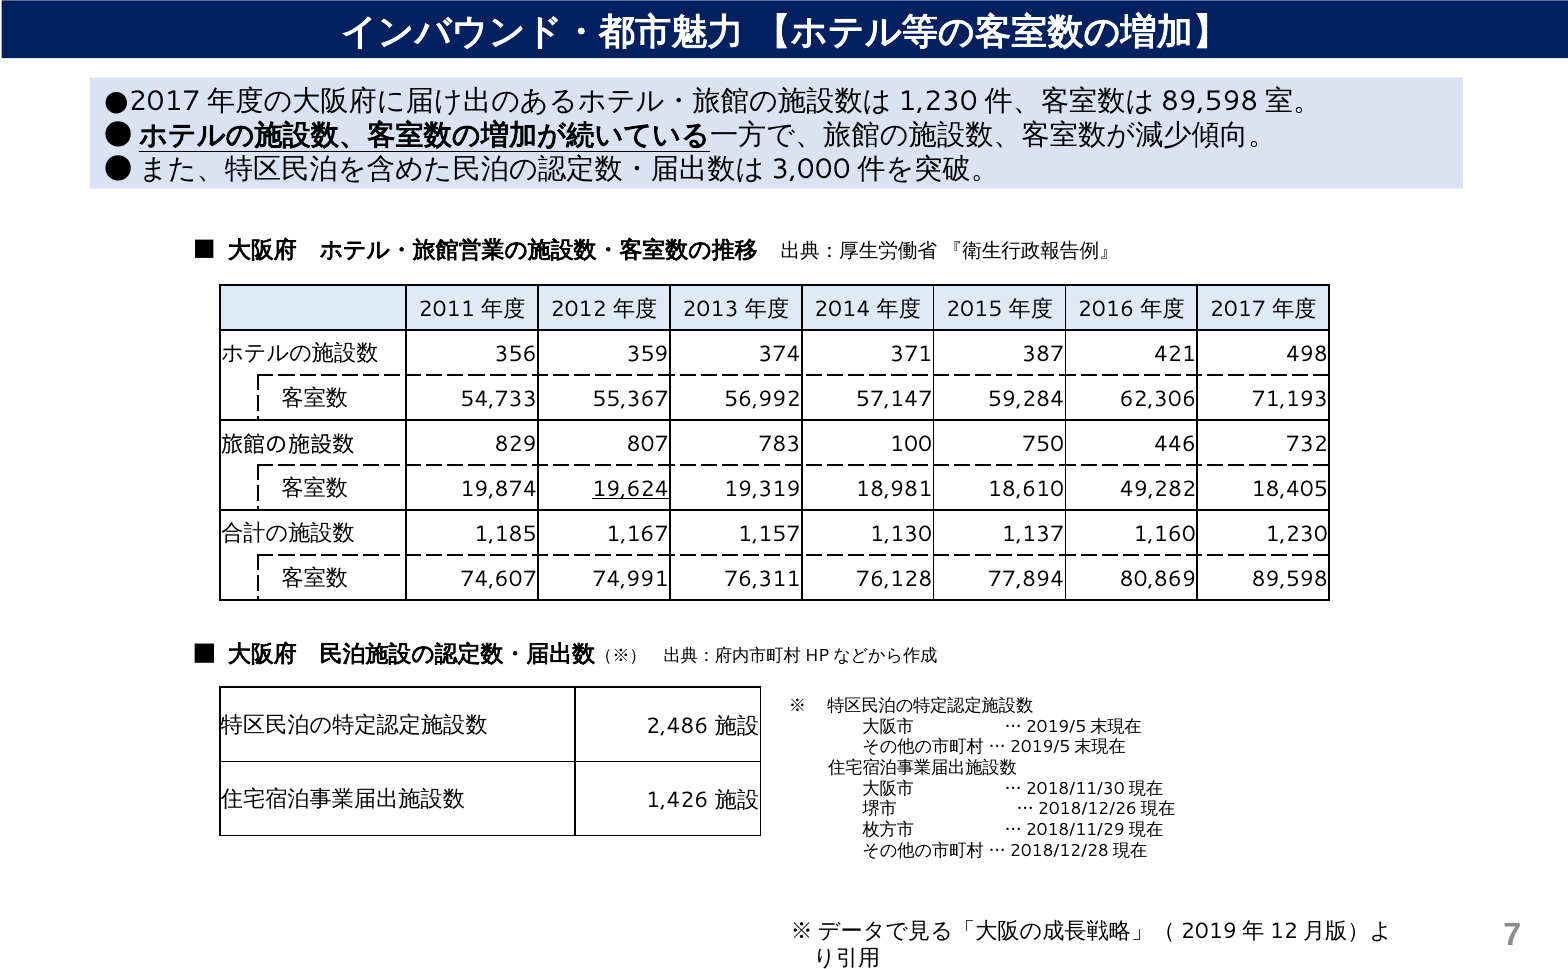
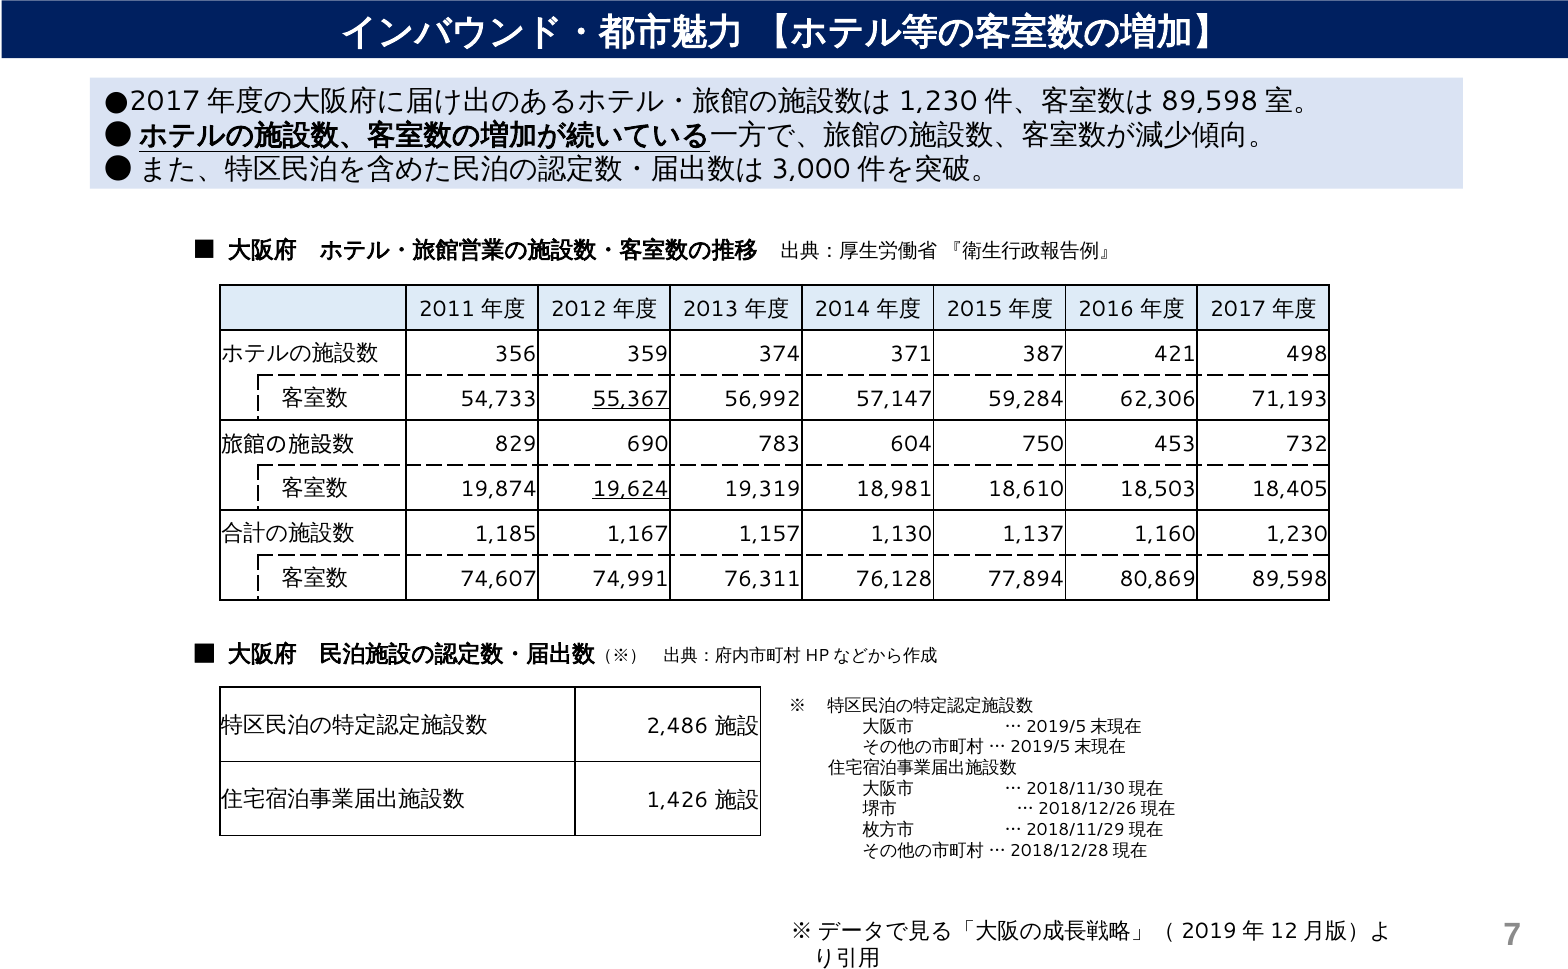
55,367 underline: none -> present
807: 807 -> 690
100: 100 -> 604
446: 446 -> 453
49,282: 49,282 -> 18,503
